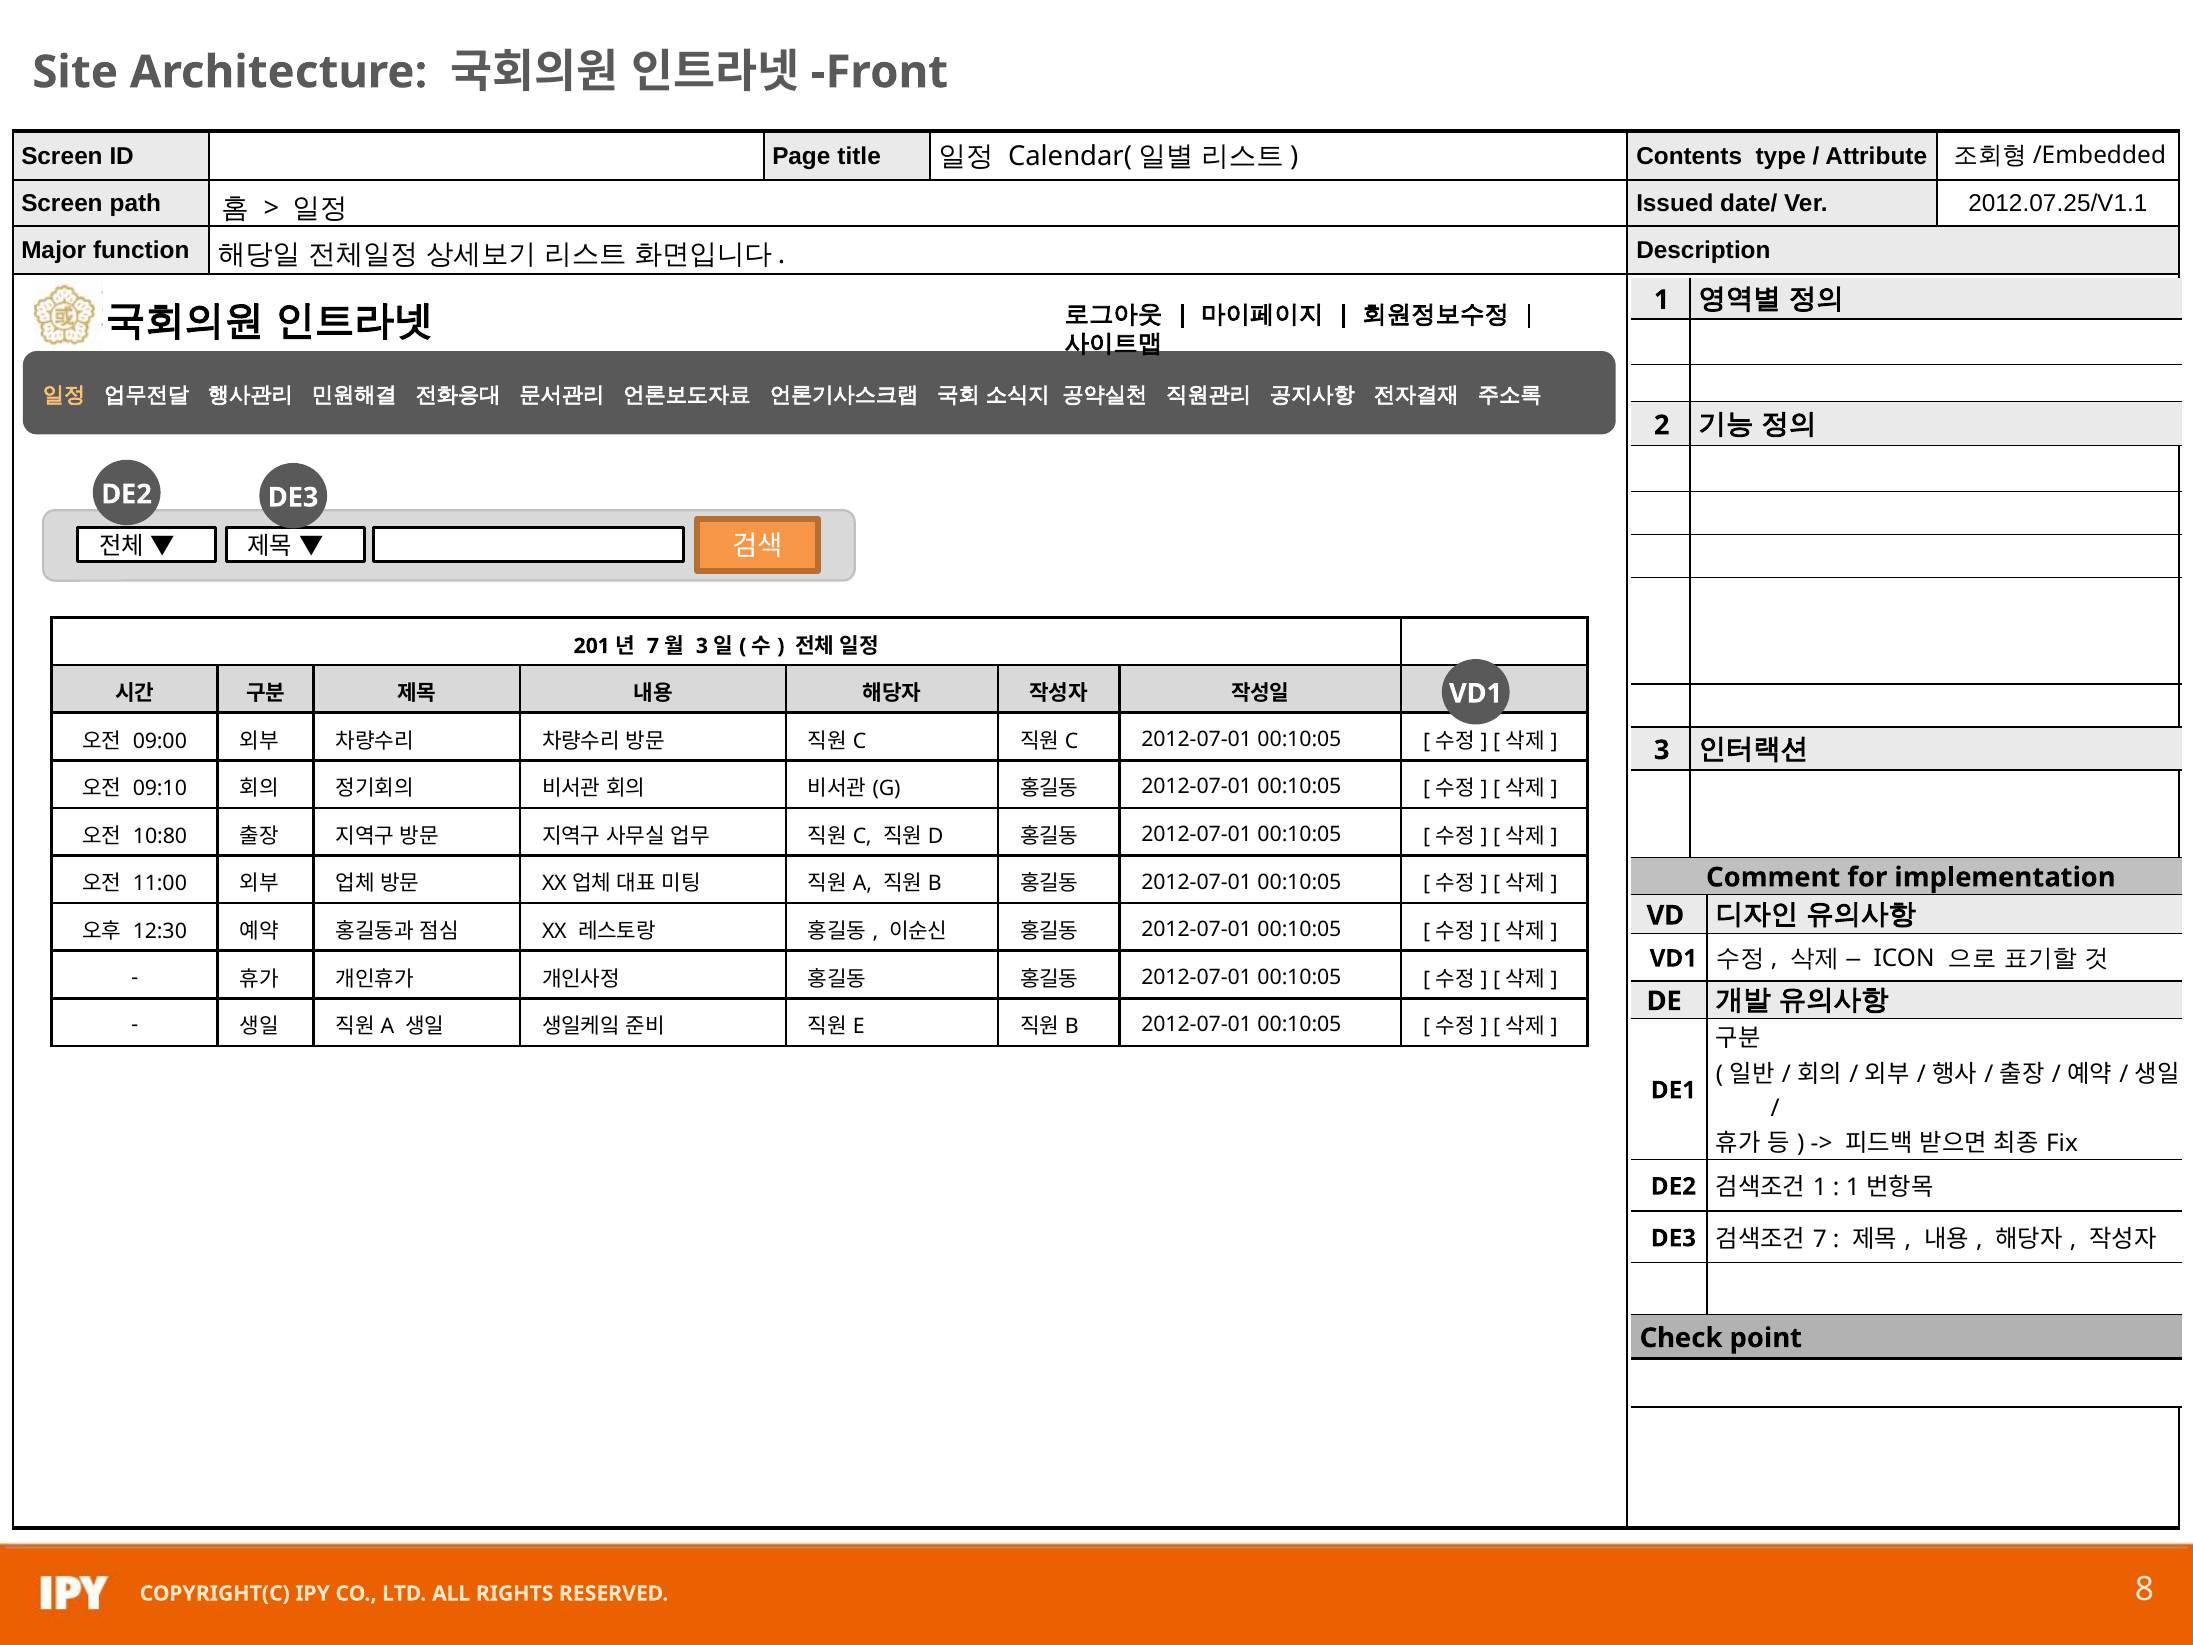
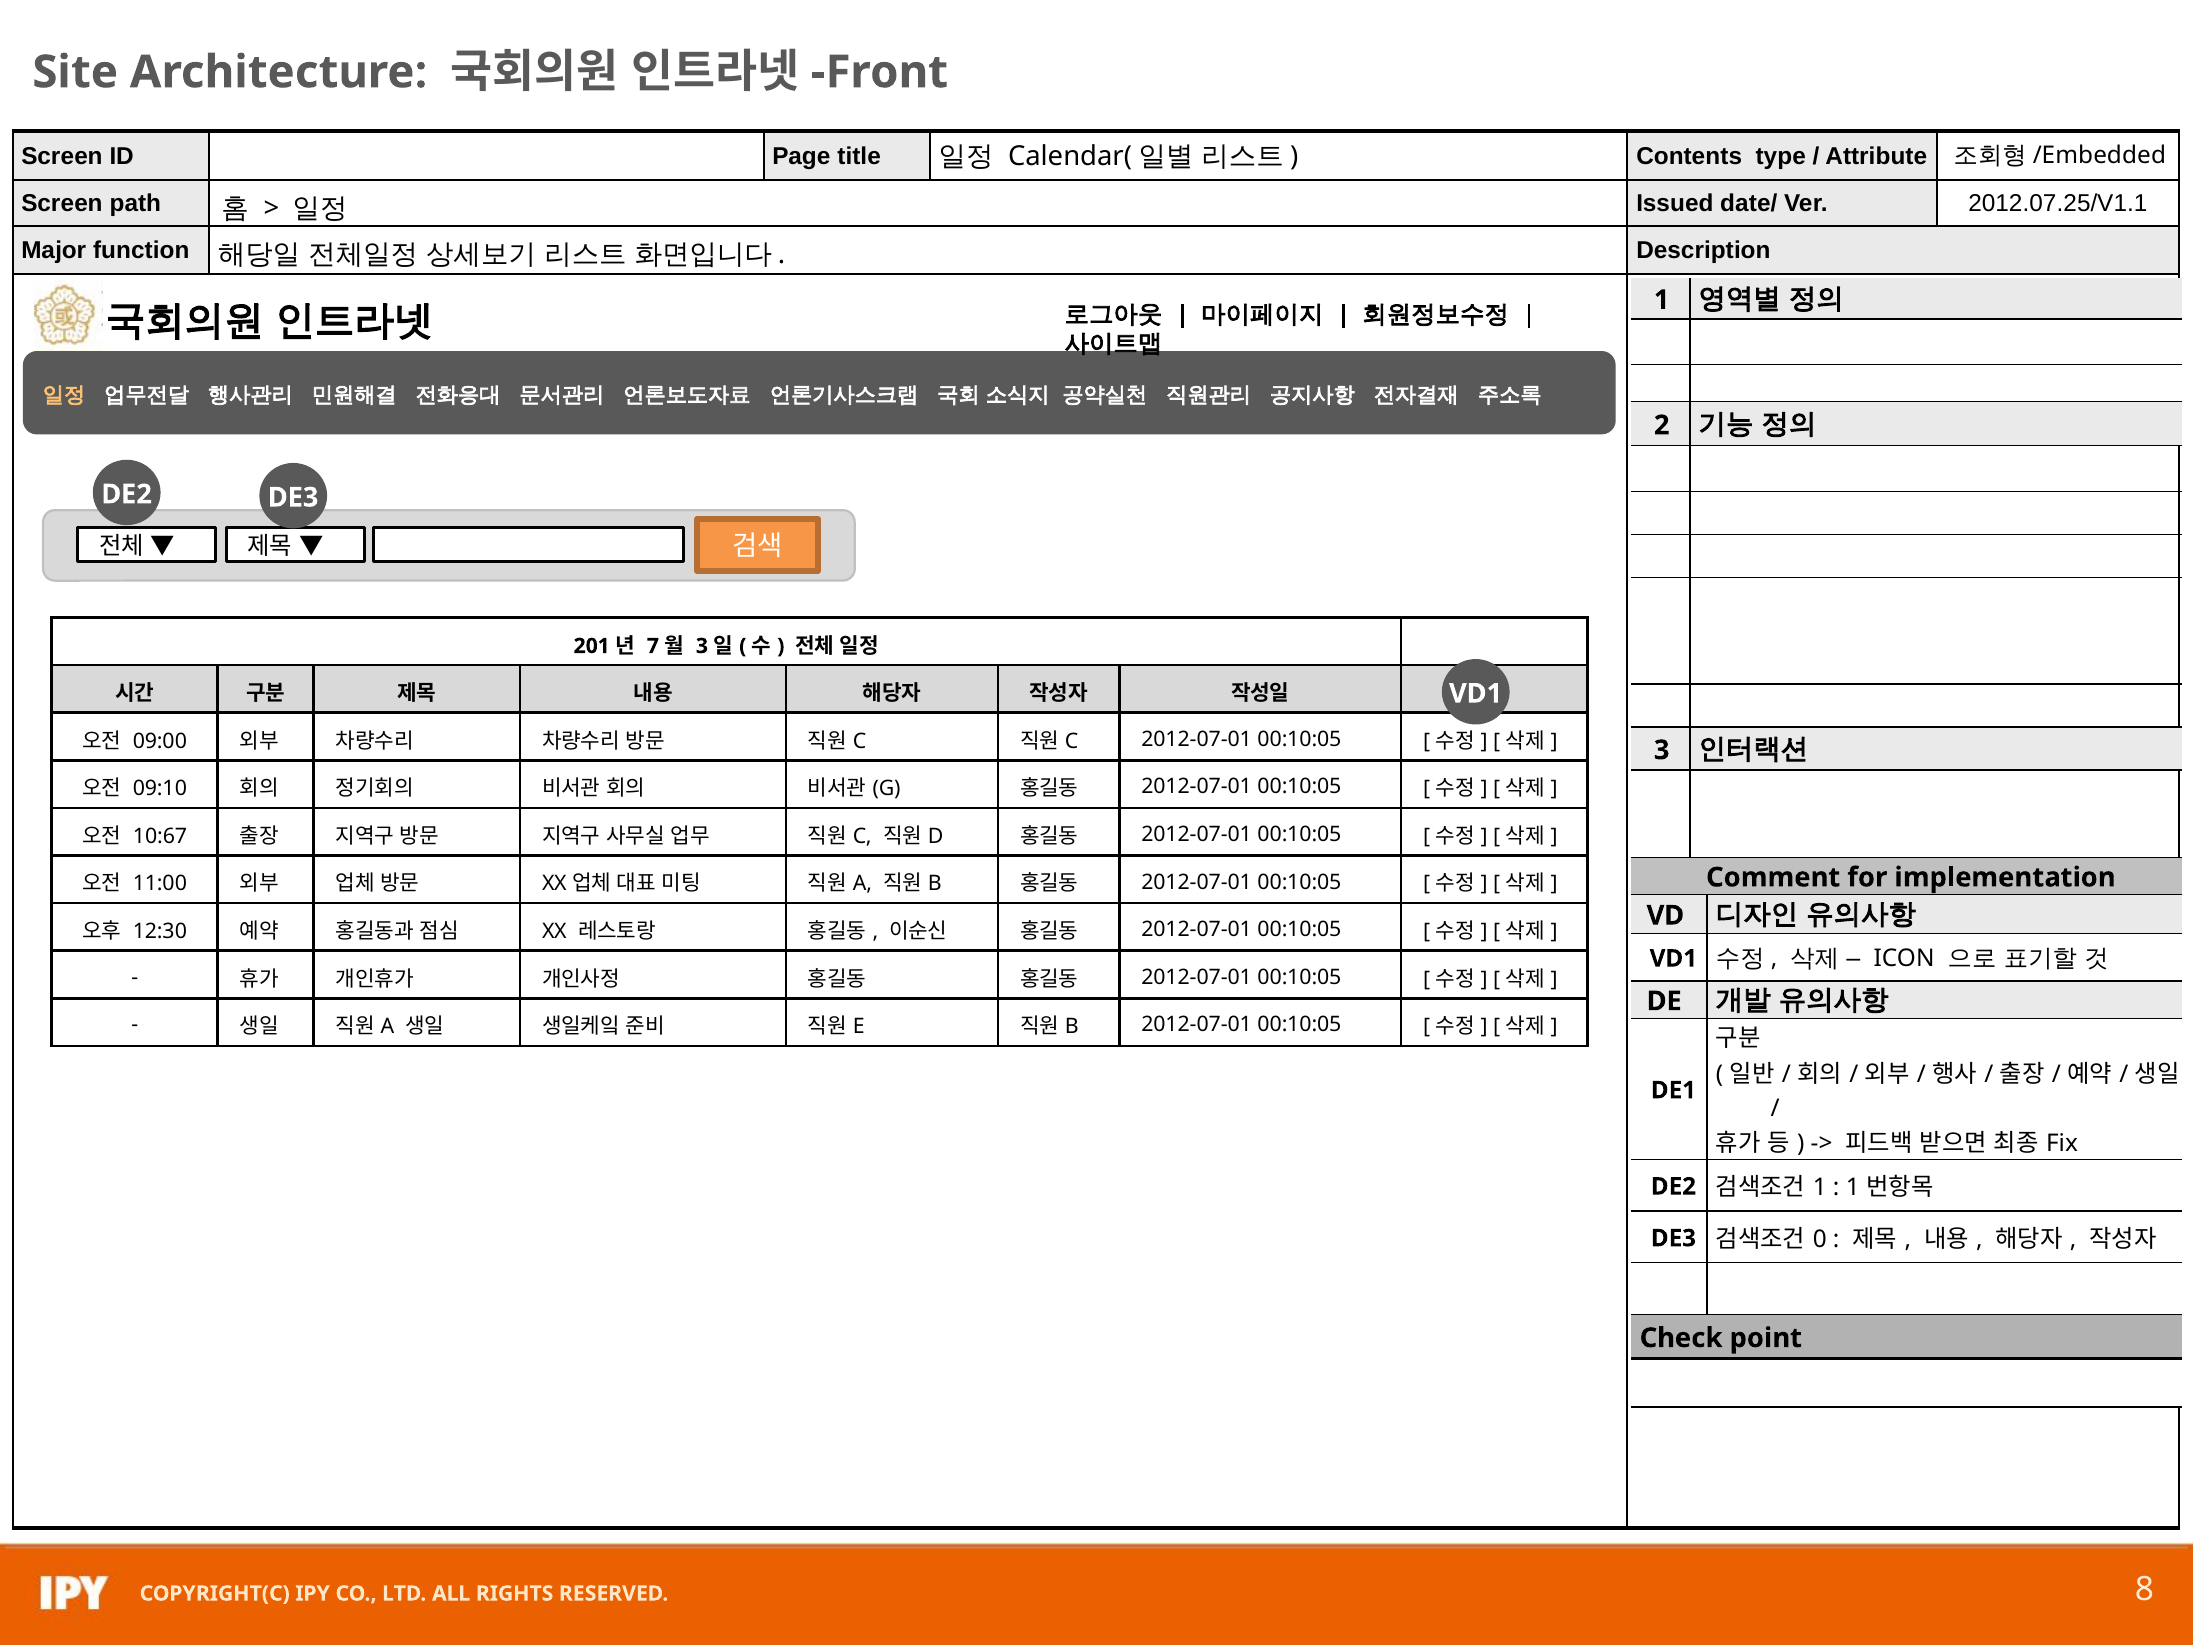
10:80: 10:80 -> 10:67
7 at (1820, 1239): 7 -> 0
